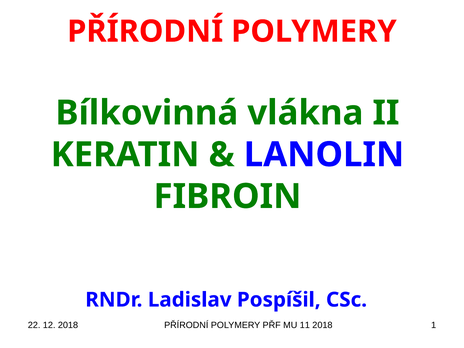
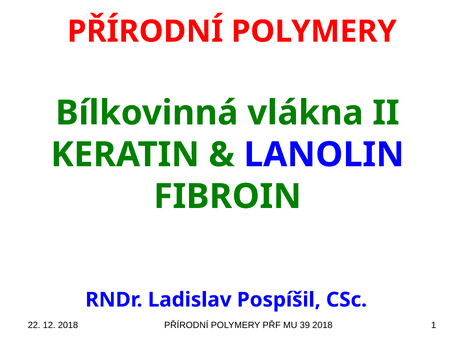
11: 11 -> 39
